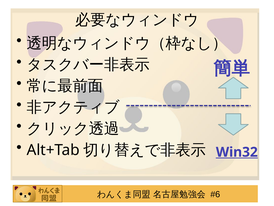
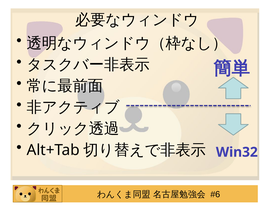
Win32 underline: present -> none
